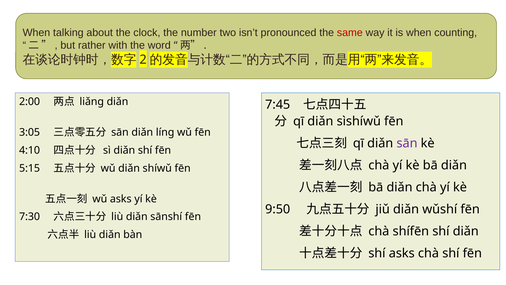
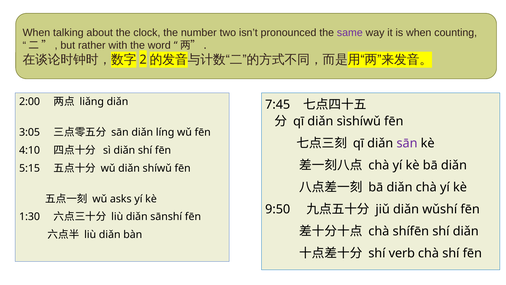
same colour: red -> purple
7:30: 7:30 -> 1:30
shí asks: asks -> verb
